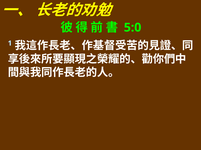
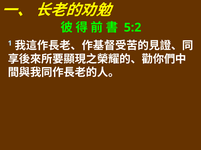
5:0: 5:0 -> 5:2
